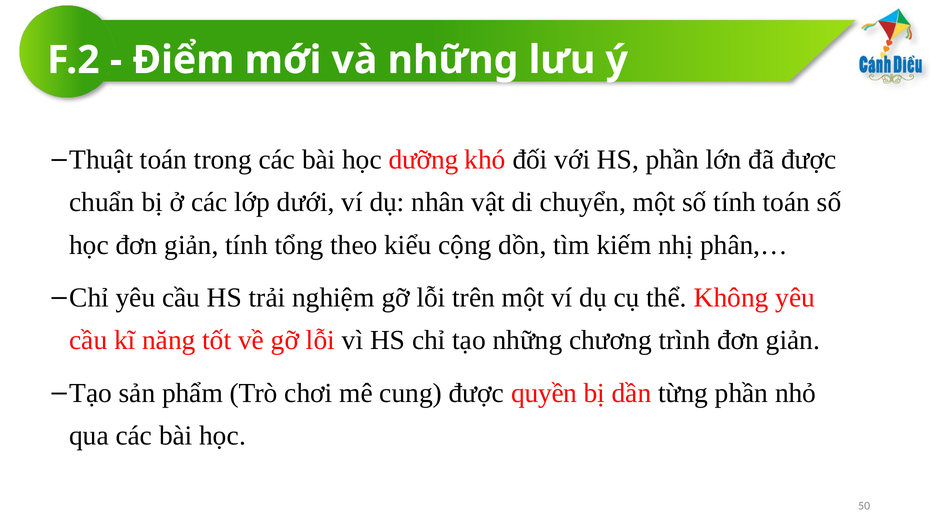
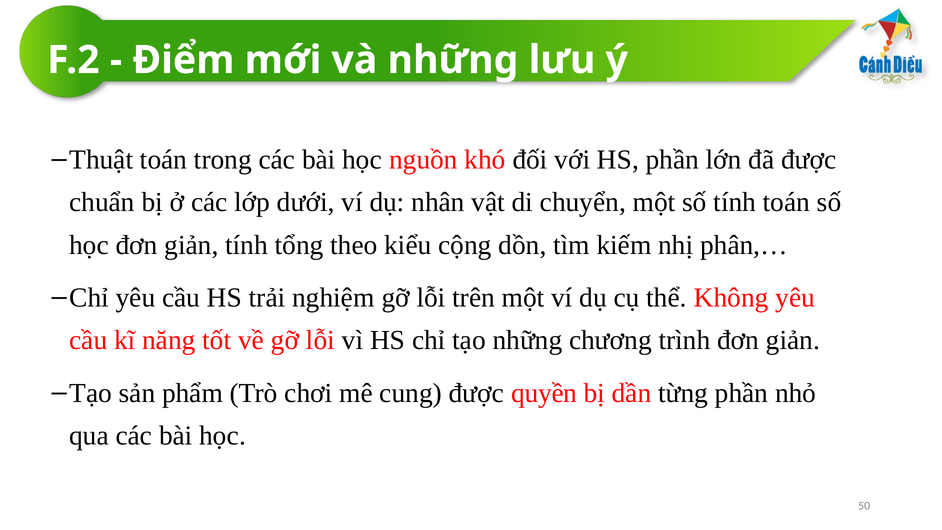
dưỡng: dưỡng -> nguồn
